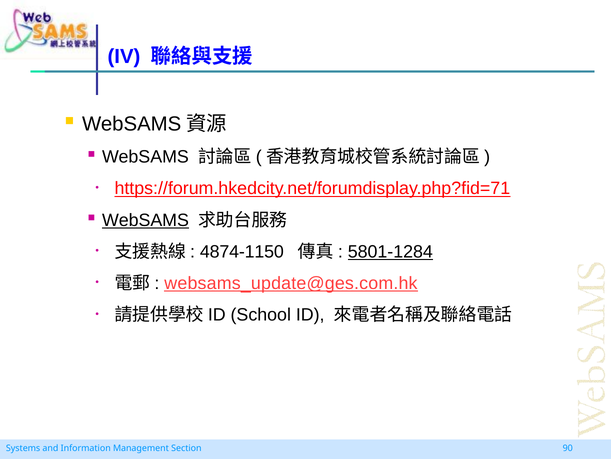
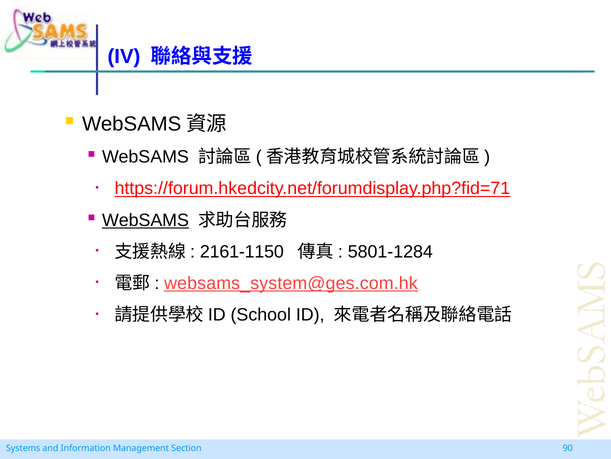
4874-1150: 4874-1150 -> 2161-1150
5801-1284 underline: present -> none
websams_update@ges.com.hk: websams_update@ges.com.hk -> websams_system@ges.com.hk
